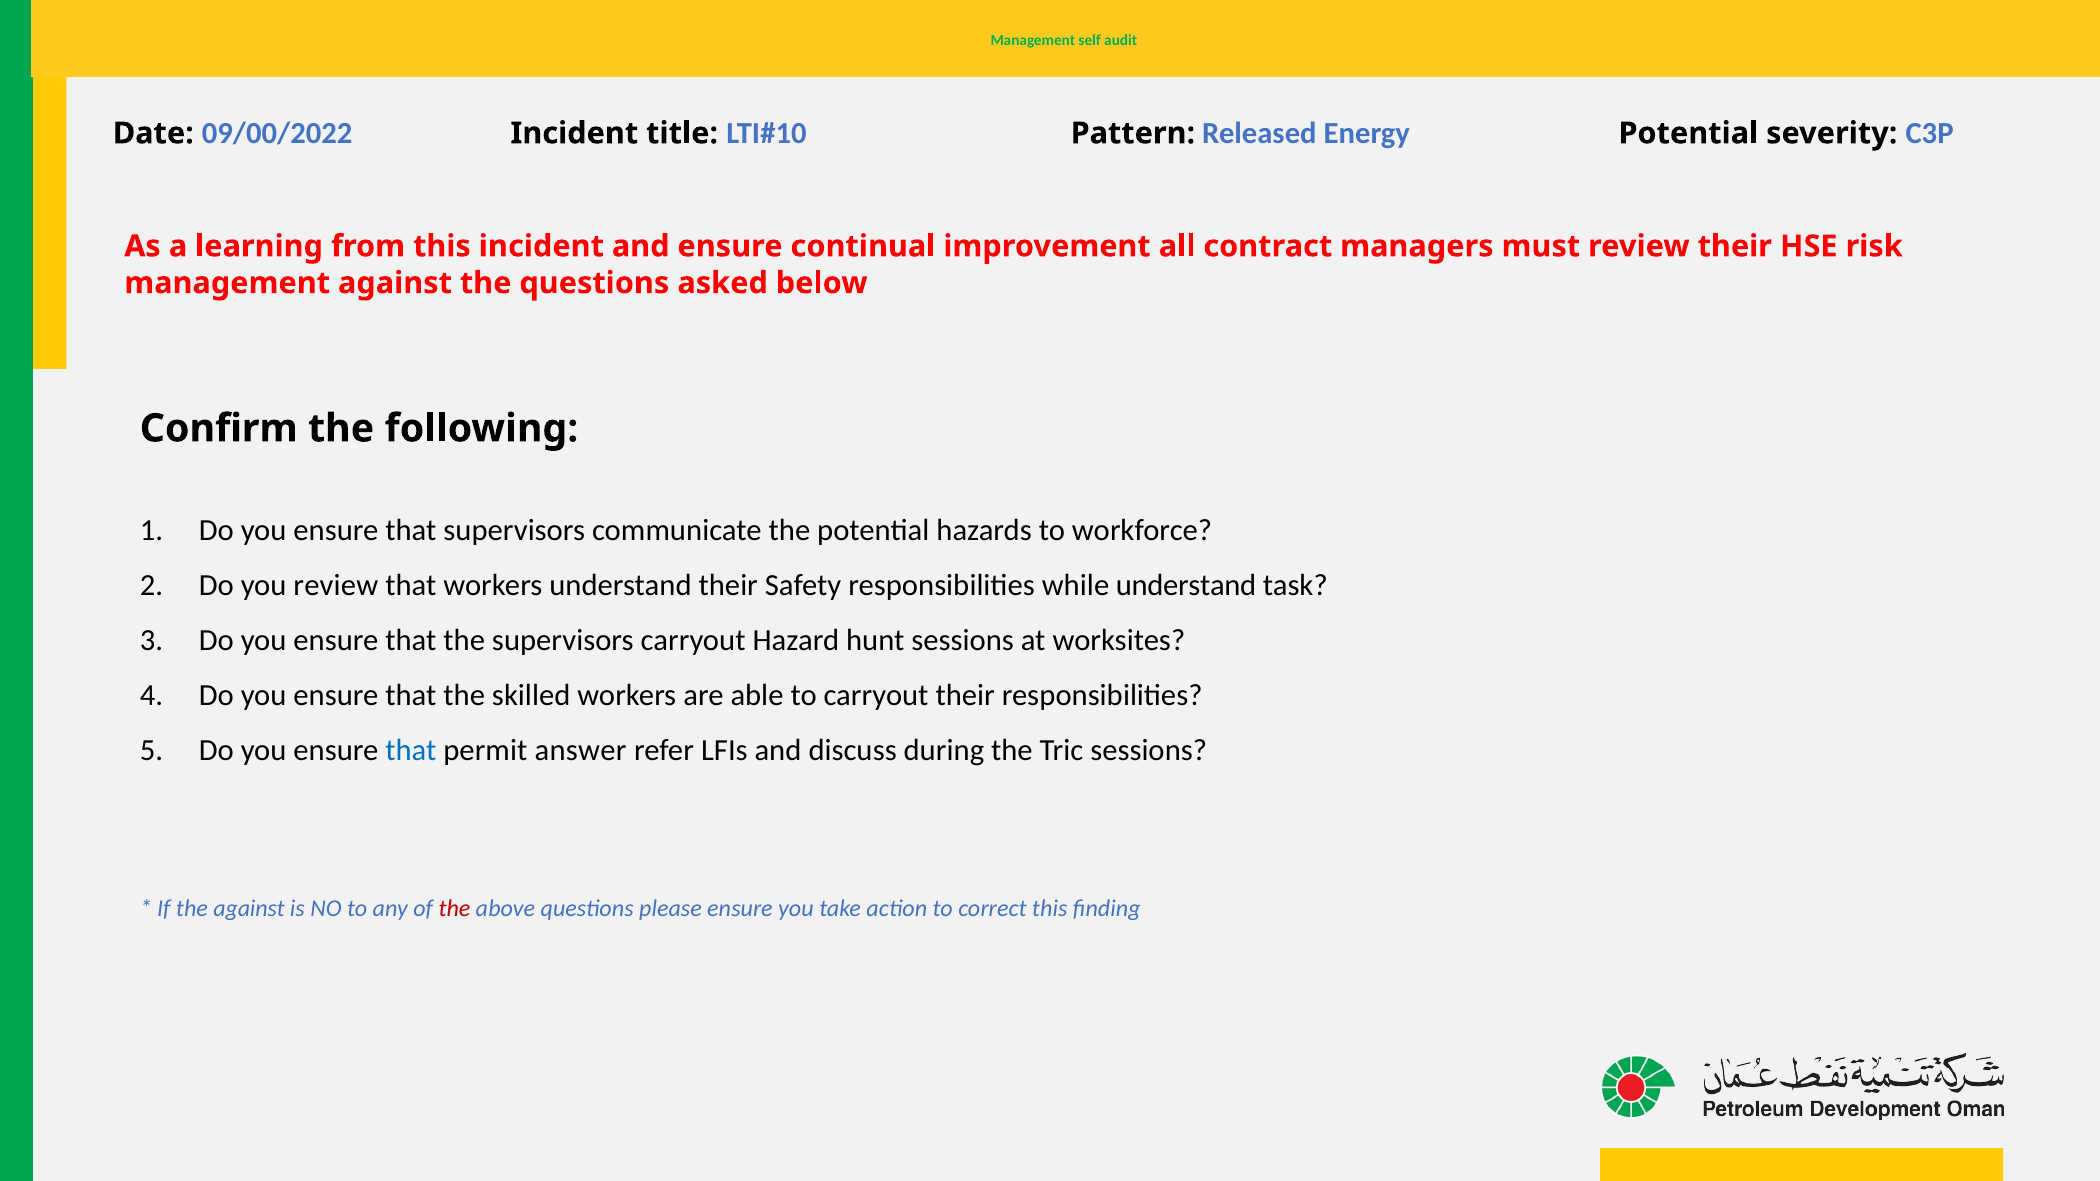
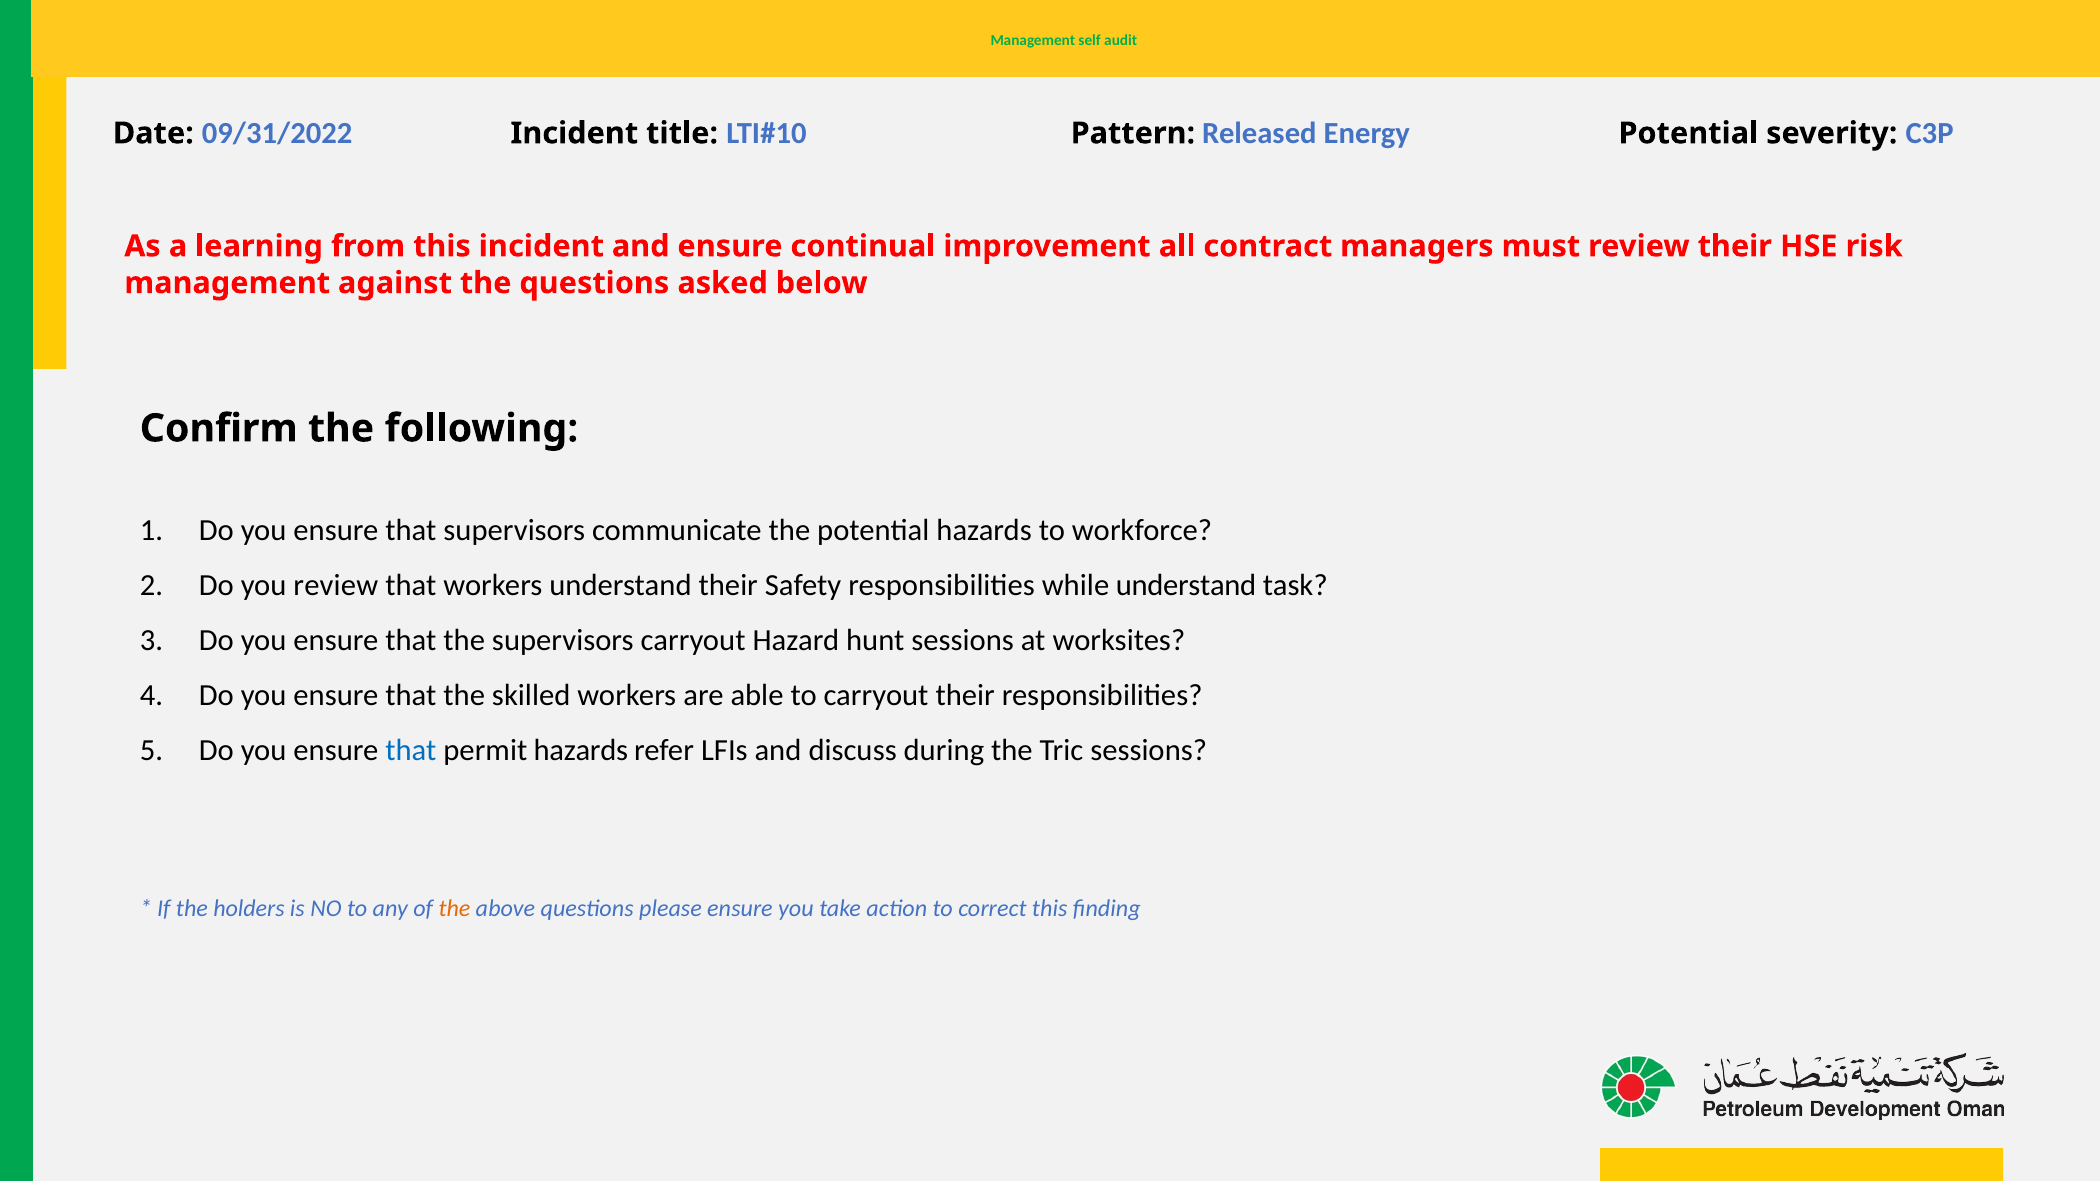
09/00/2022: 09/00/2022 -> 09/31/2022
permit answer: answer -> hazards
the against: against -> holders
the at (454, 909) colour: red -> orange
